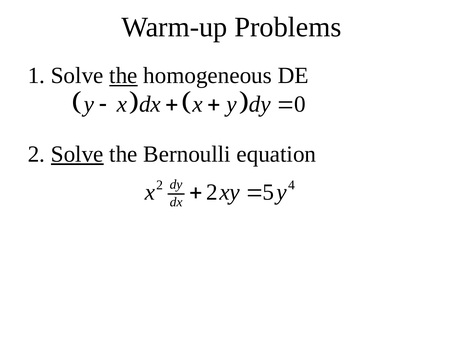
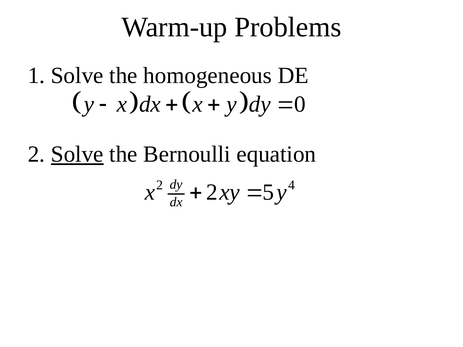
the at (123, 76) underline: present -> none
